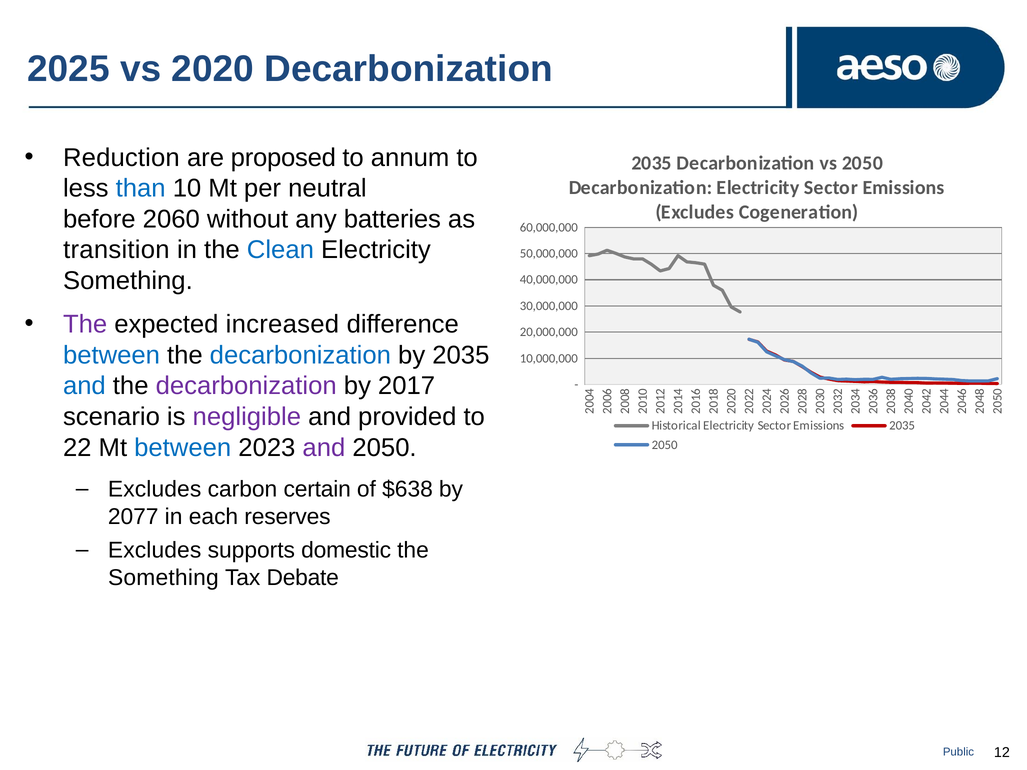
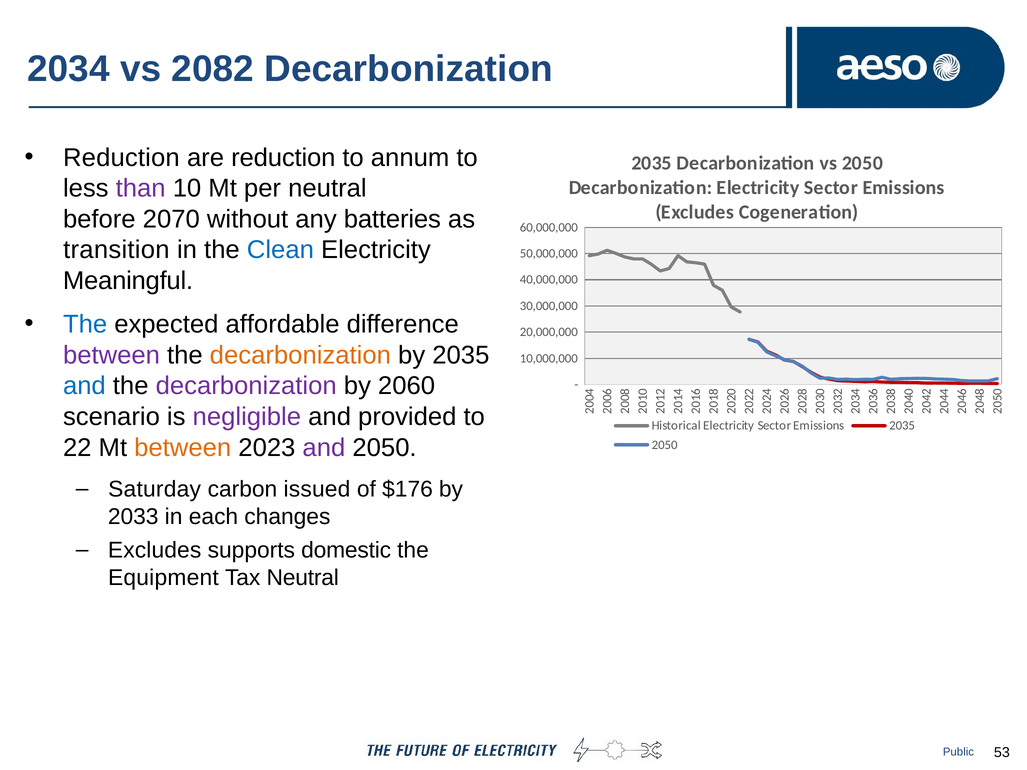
2025: 2025 -> 2034
2020: 2020 -> 2082
are proposed: proposed -> reduction
than colour: blue -> purple
2060: 2060 -> 2070
Something at (128, 281): Something -> Meaningful
The at (85, 324) colour: purple -> blue
increased: increased -> affordable
between at (111, 355) colour: blue -> purple
decarbonization at (300, 355) colour: blue -> orange
2017: 2017 -> 2060
between at (183, 448) colour: blue -> orange
Excludes at (155, 489): Excludes -> Saturday
certain: certain -> issued
$638: $638 -> $176
2077: 2077 -> 2033
reserves: reserves -> changes
Something at (163, 578): Something -> Equipment
Tax Debate: Debate -> Neutral
12: 12 -> 53
